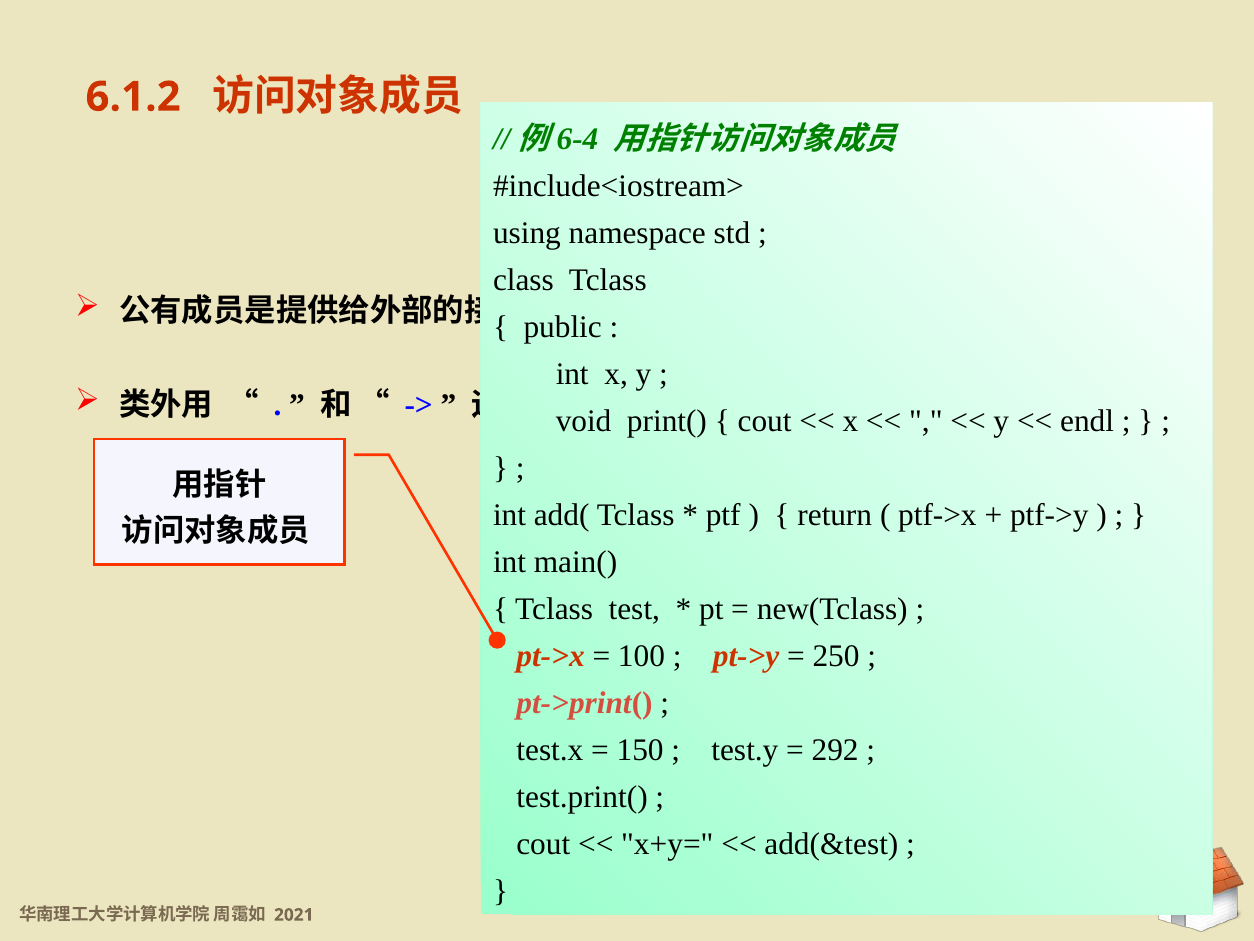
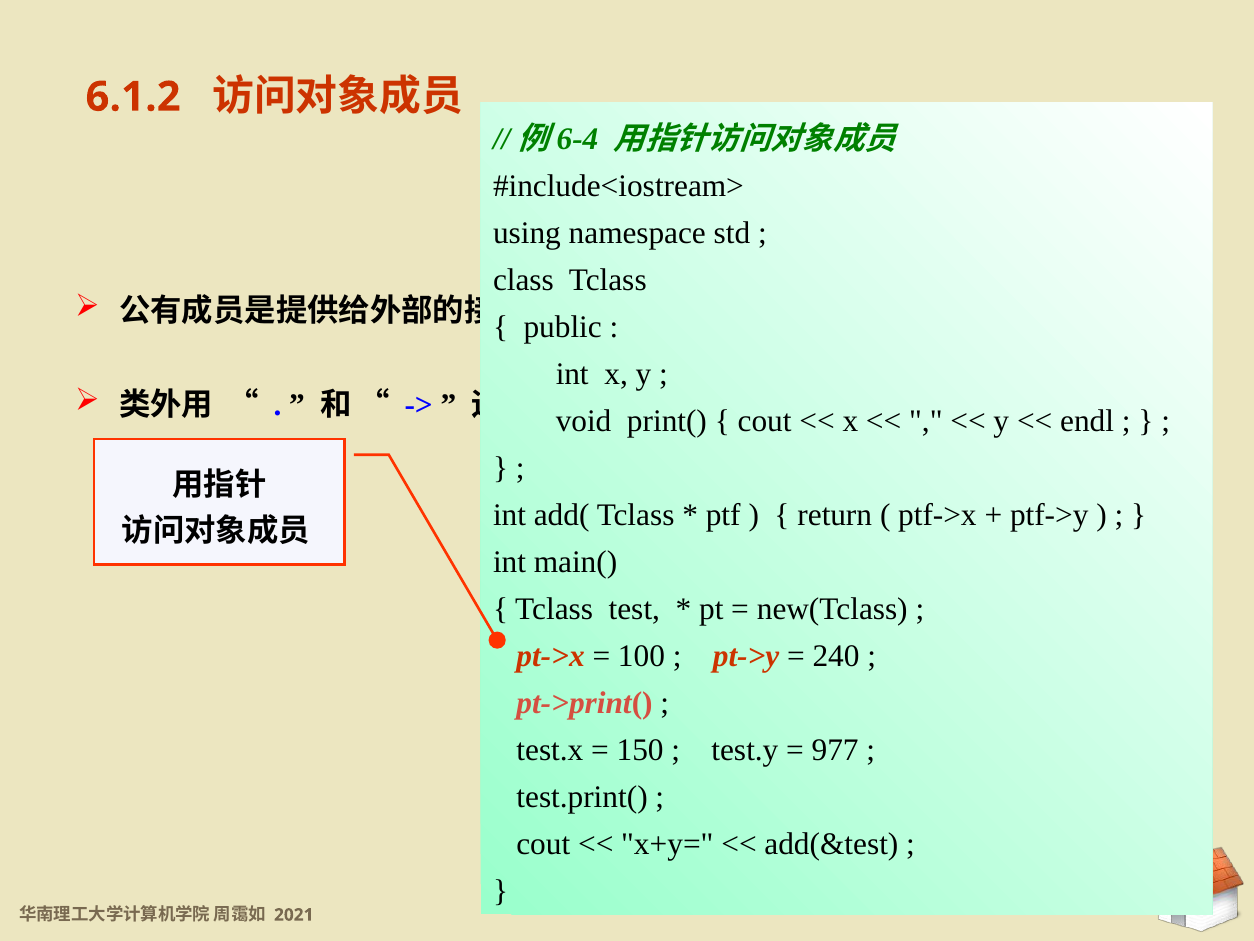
250: 250 -> 240
292: 292 -> 977
